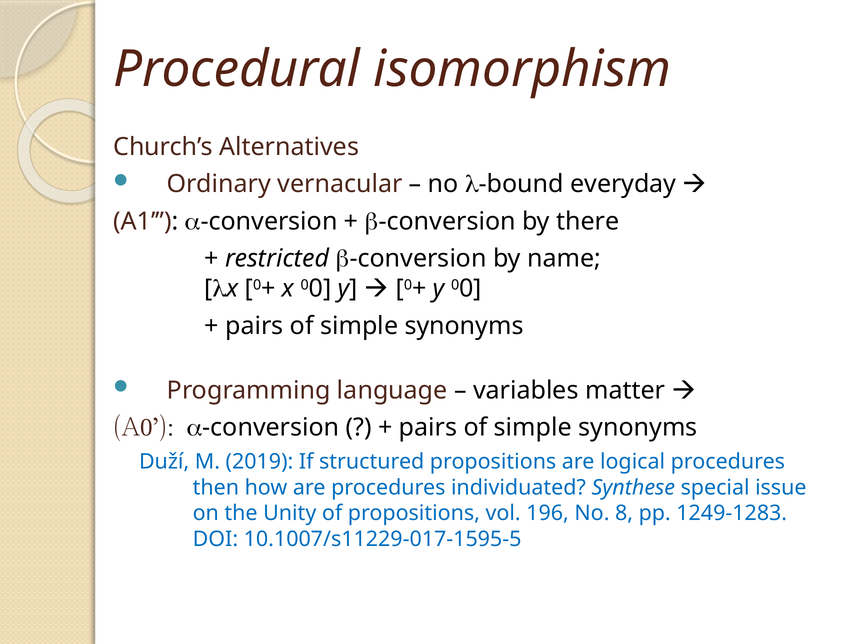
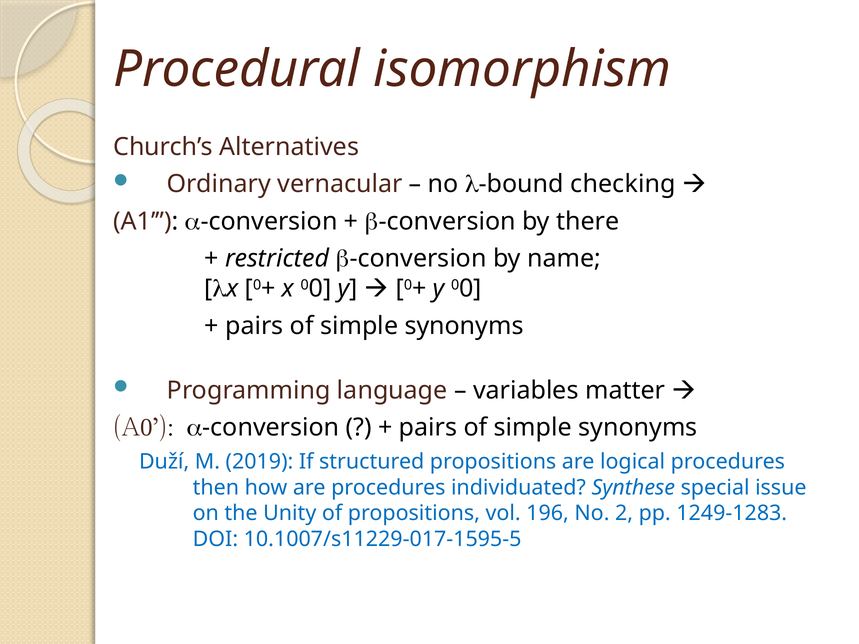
everyday: everyday -> checking
8: 8 -> 2
